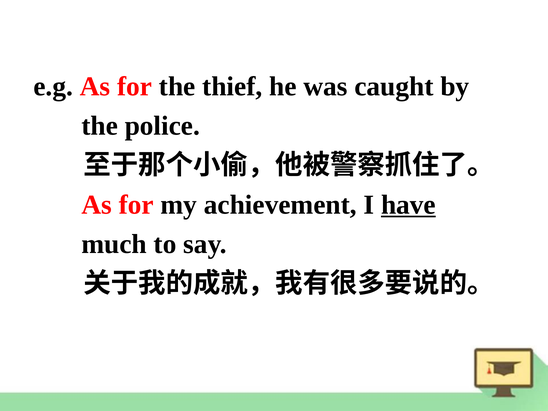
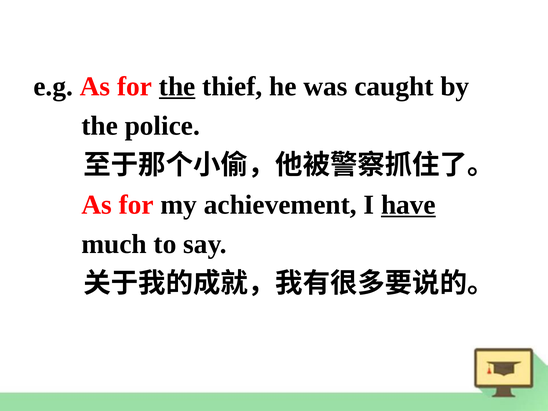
the at (177, 86) underline: none -> present
